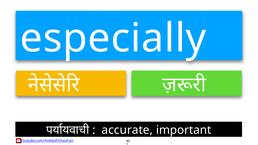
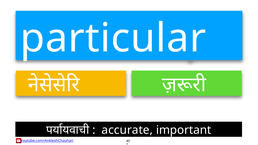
especially: especially -> particular
